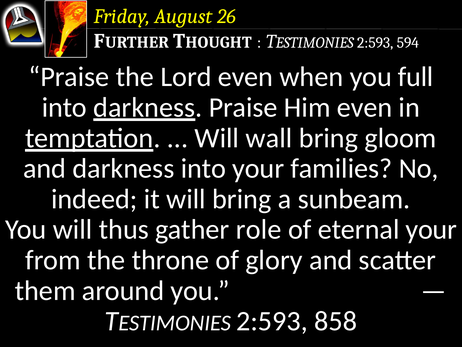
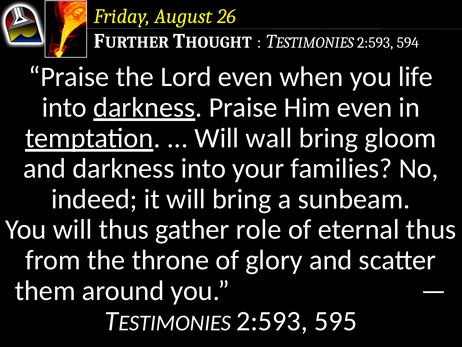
full: full -> life
eternal your: your -> thus
858: 858 -> 595
